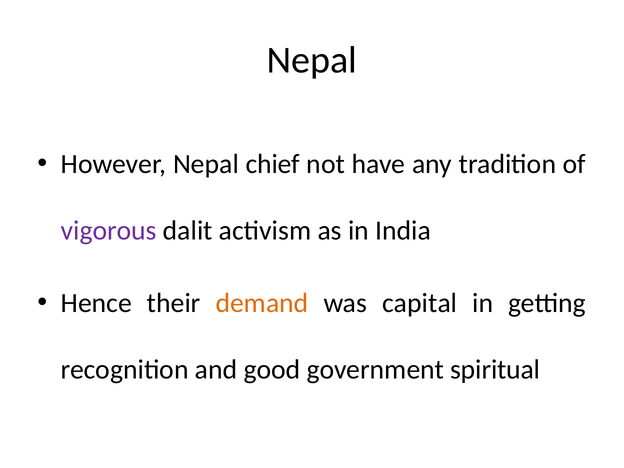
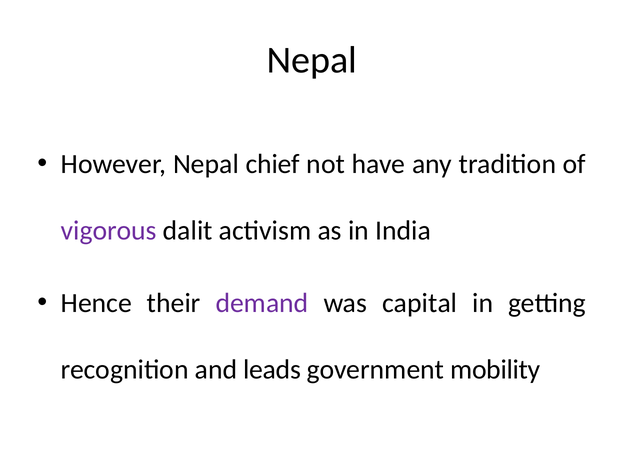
demand colour: orange -> purple
good: good -> leads
spiritual: spiritual -> mobility
